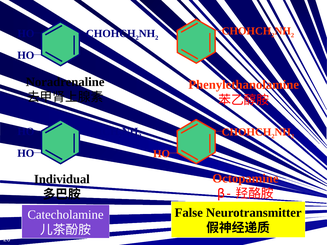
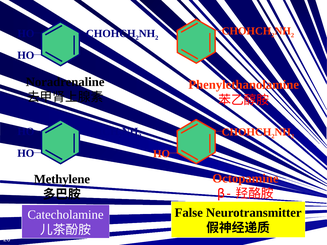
Individual: Individual -> Methylene
